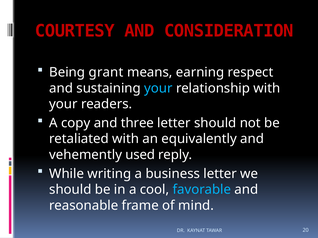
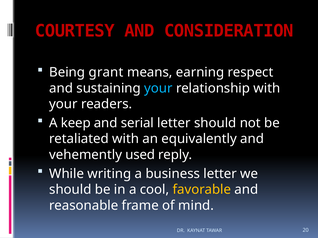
copy: copy -> keep
three: three -> serial
favorable colour: light blue -> yellow
